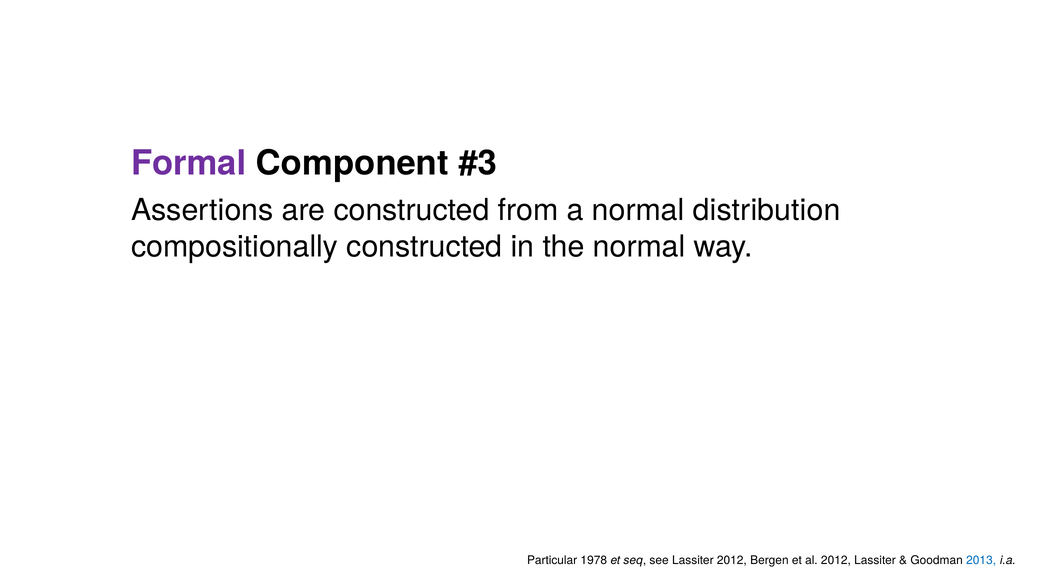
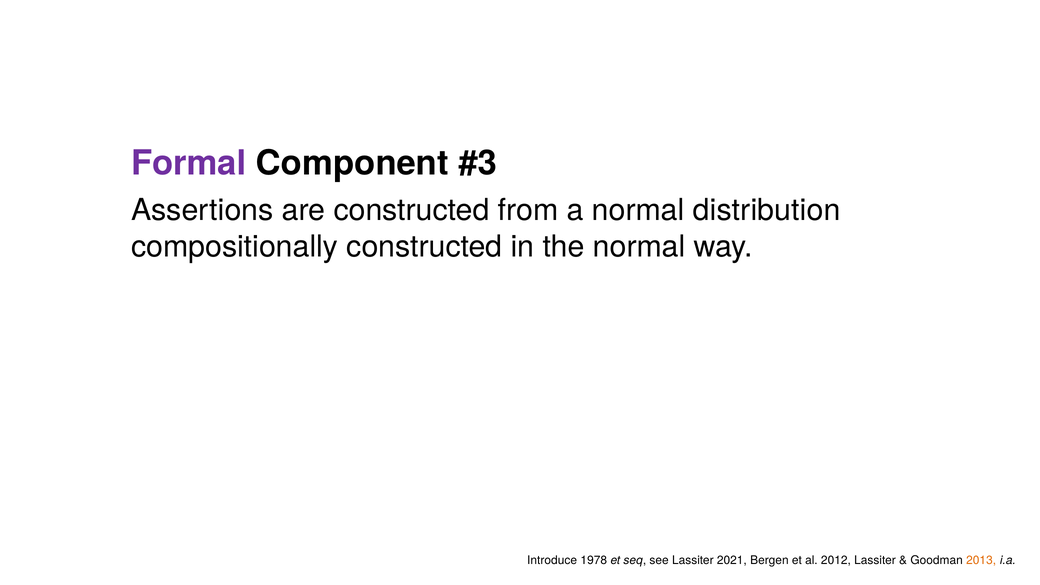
Particular: Particular -> Introduce
Lassiter 2012: 2012 -> 2021
2013 colour: blue -> orange
